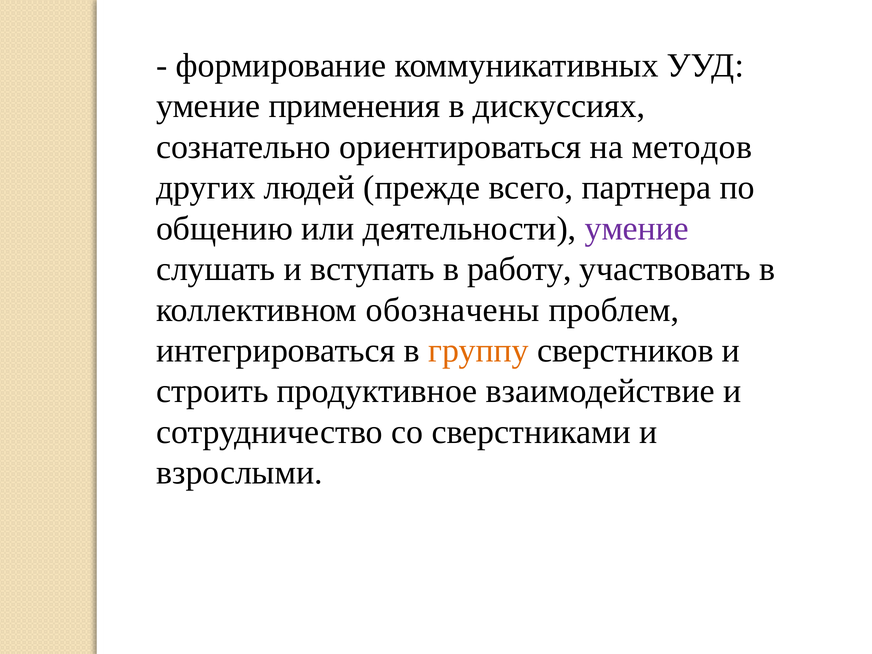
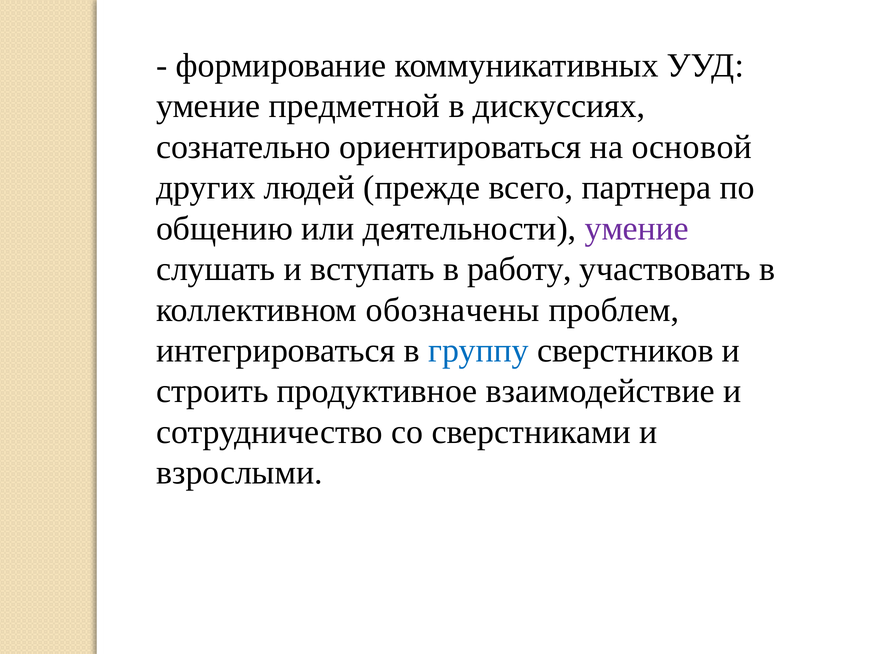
применения: применения -> предметной
методов: методов -> основой
группу colour: orange -> blue
